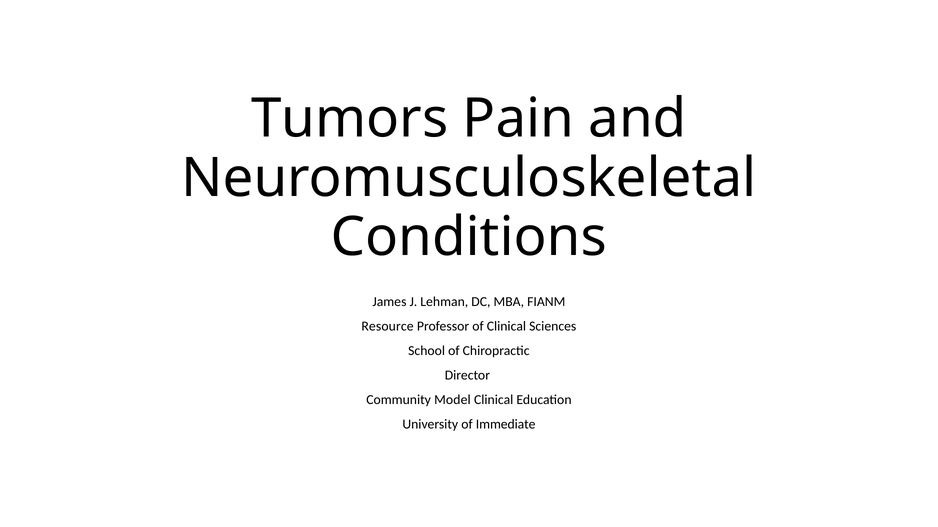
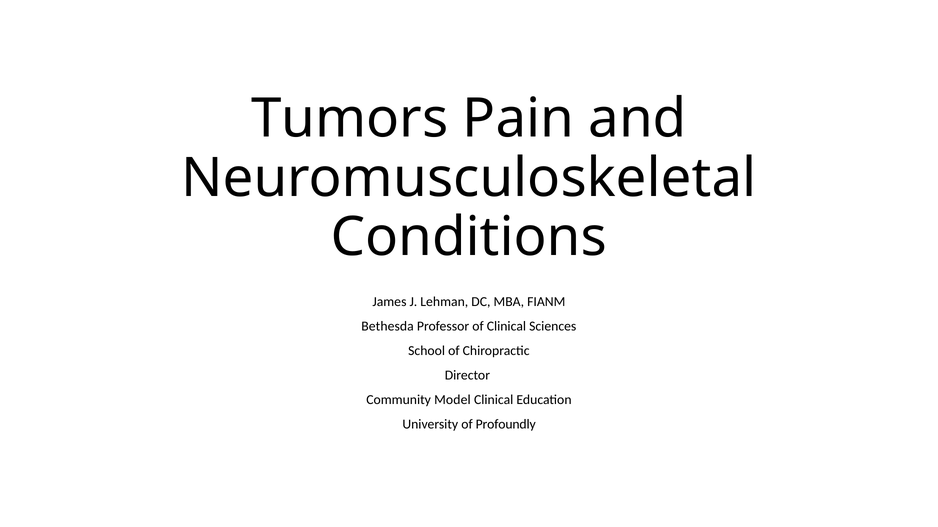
Resource: Resource -> Bethesda
Immediate: Immediate -> Profoundly
